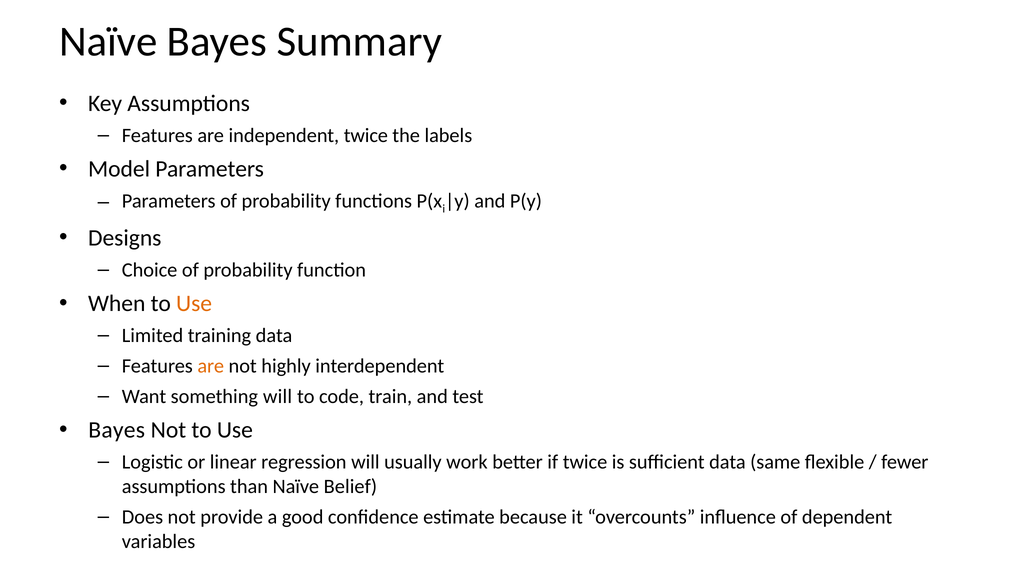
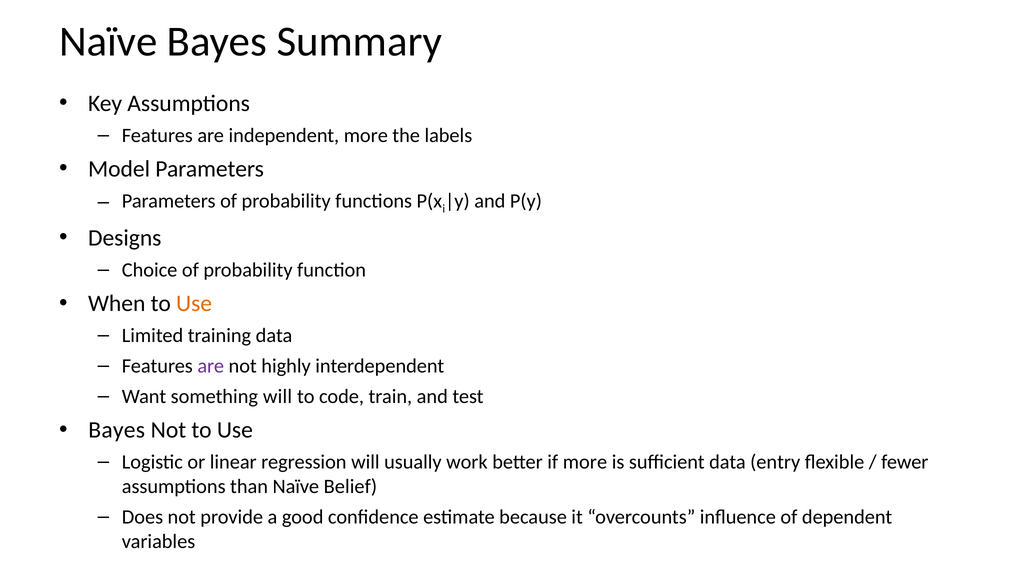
independent twice: twice -> more
are at (211, 366) colour: orange -> purple
if twice: twice -> more
same: same -> entry
